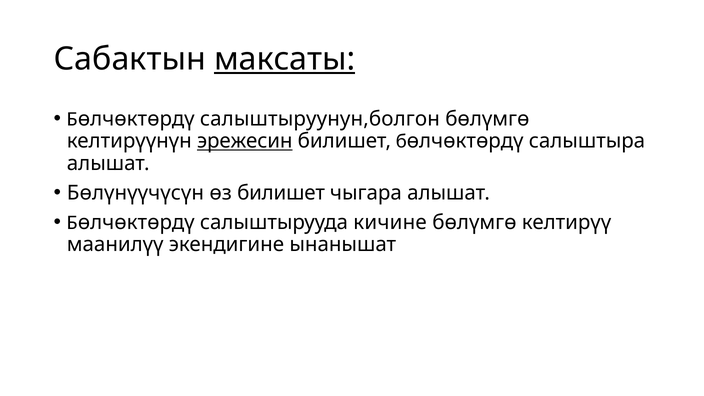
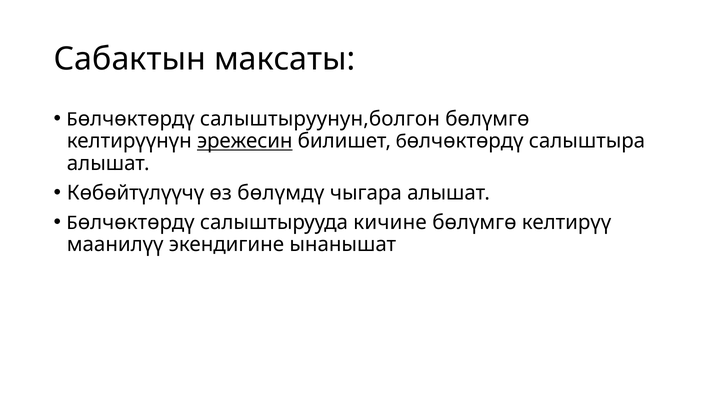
максаты underline: present -> none
Бѳлүнүүчүсүн: Бѳлүнүүчүсүн -> Кѳбѳйтүлүүчү
ѳз билишет: билишет -> бѳлүмдү
